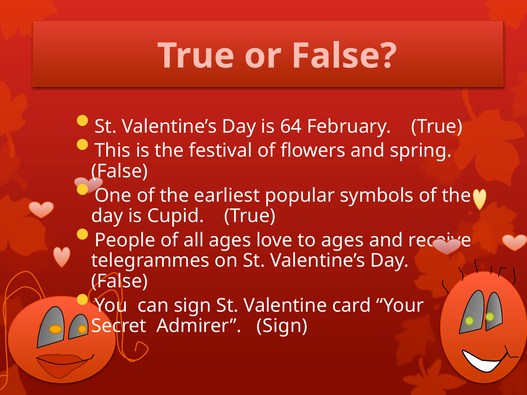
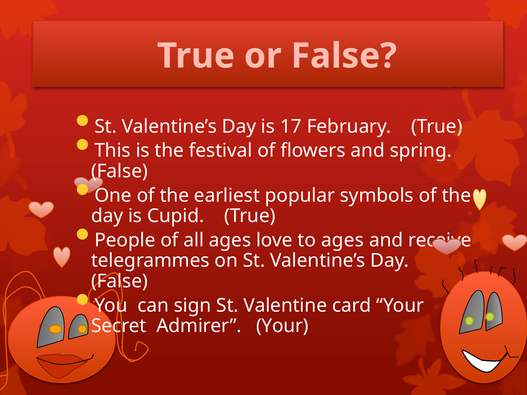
64: 64 -> 17
Admirer Sign: Sign -> Your
